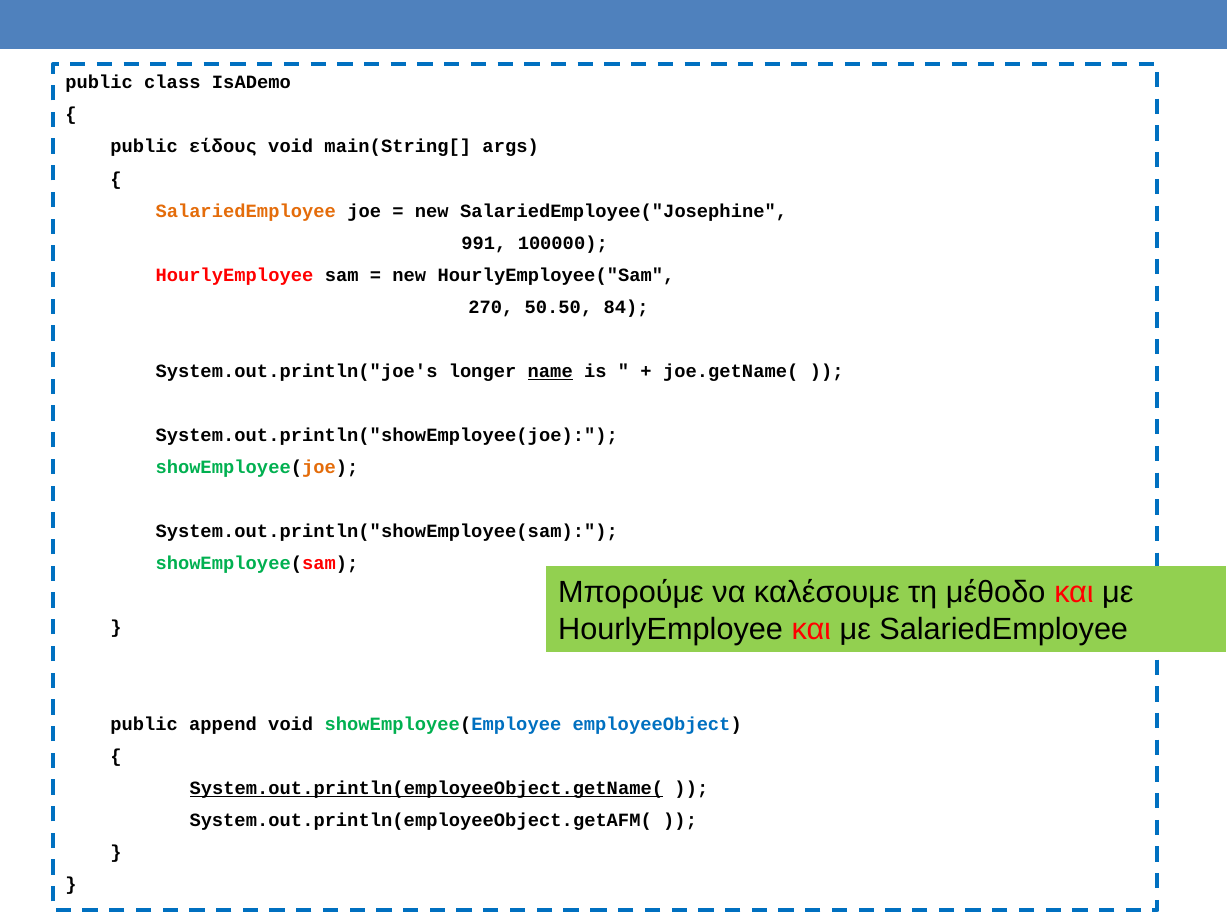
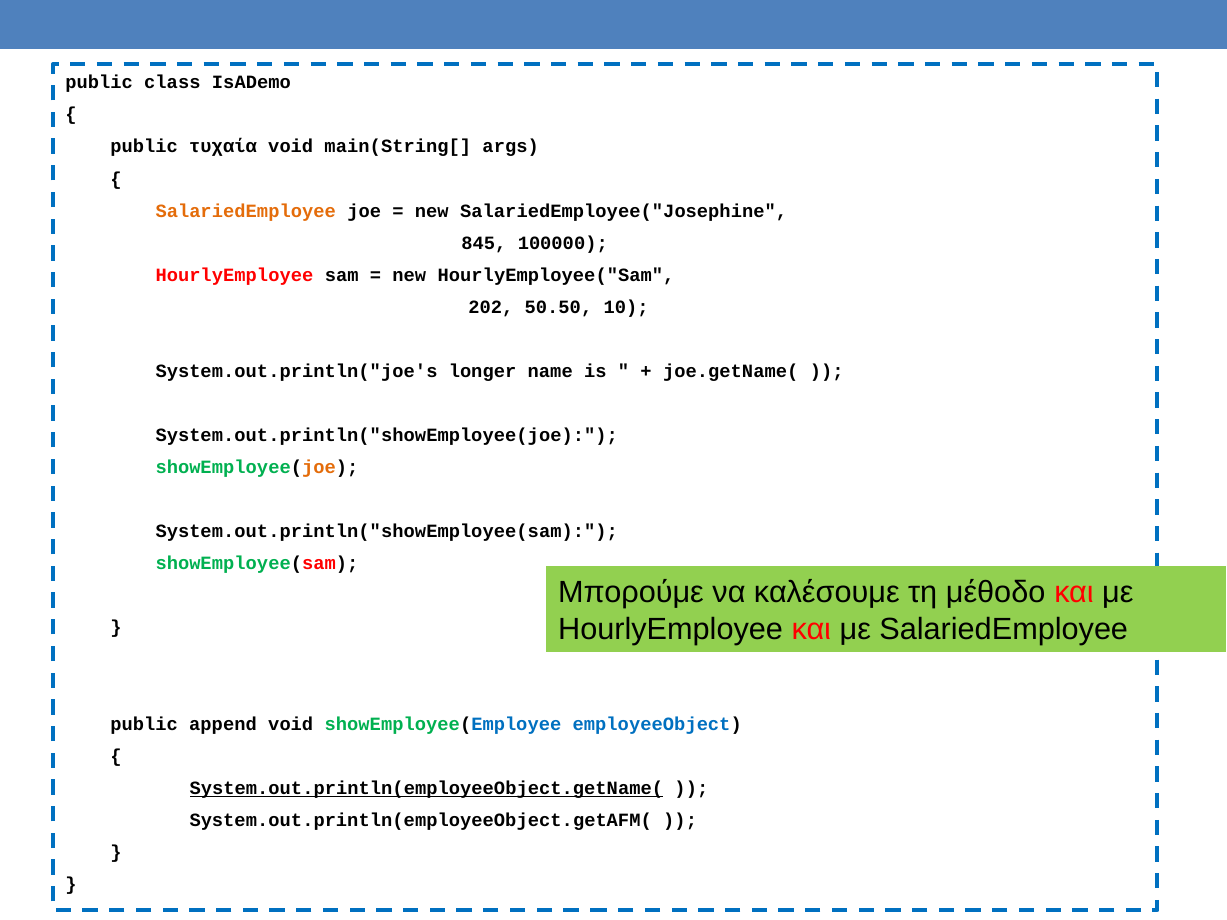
είδους: είδους -> τυχαία
991: 991 -> 845
270: 270 -> 202
84: 84 -> 10
name underline: present -> none
